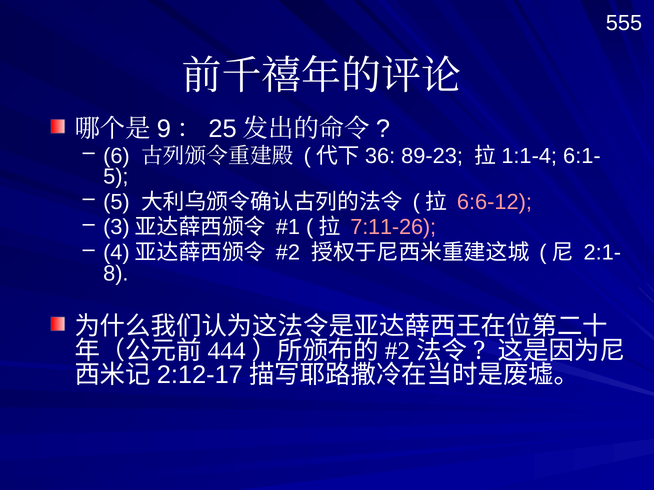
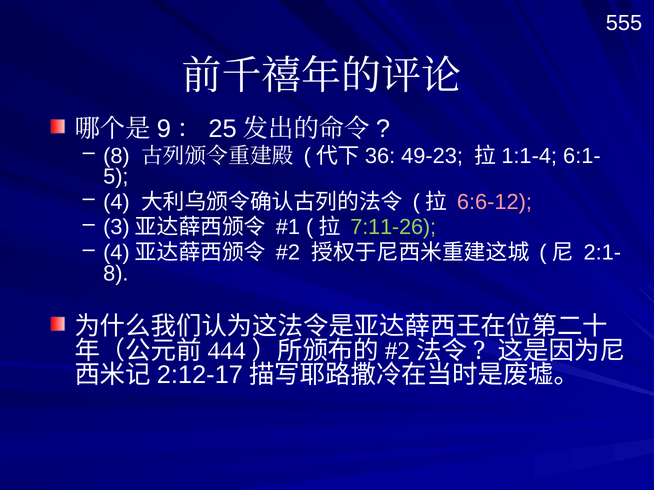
6 at (116, 156): 6 -> 8
89-23: 89-23 -> 49-23
5 at (116, 202): 5 -> 4
7:11-26 colour: pink -> light green
